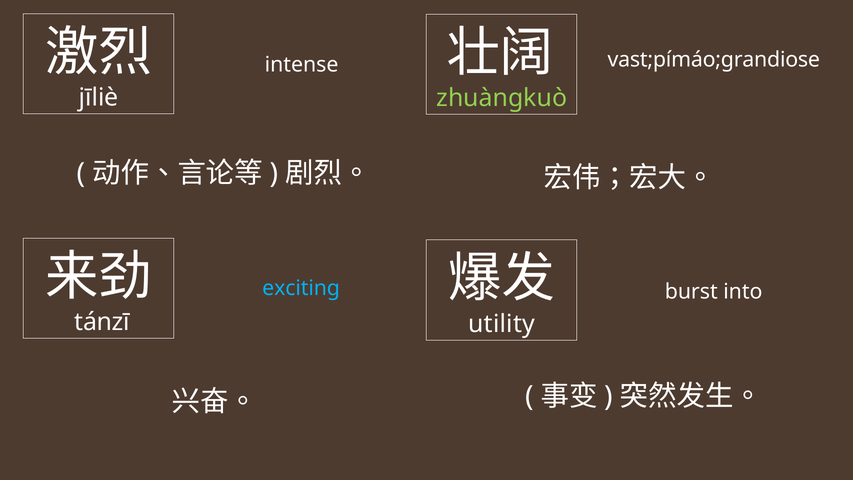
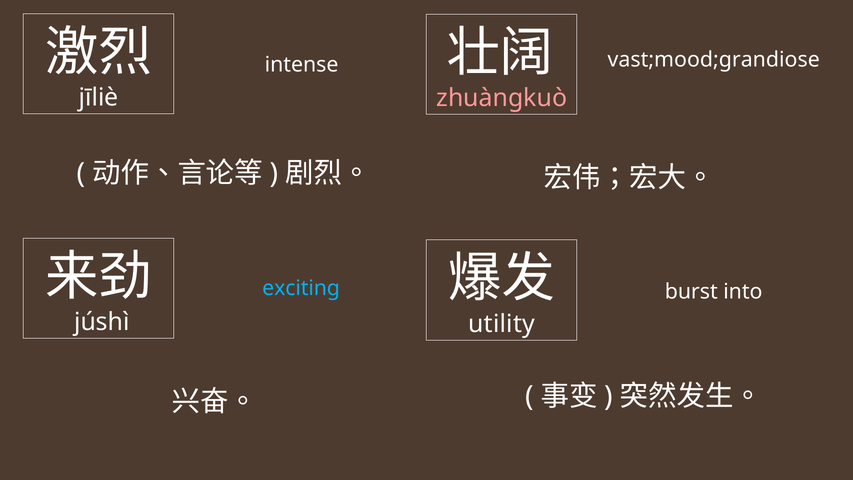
vast;pímáo;grandiose: vast;pímáo;grandiose -> vast;mood;grandiose
zhuàngkuò colour: light green -> pink
tánzī: tánzī -> júshì
